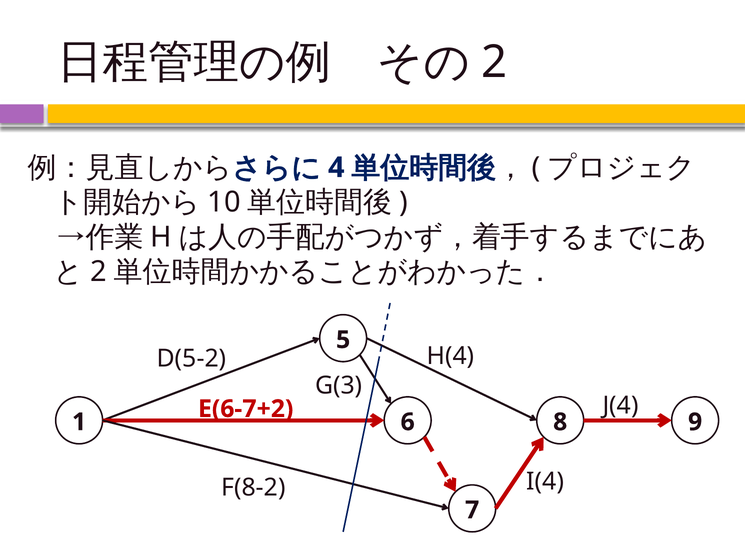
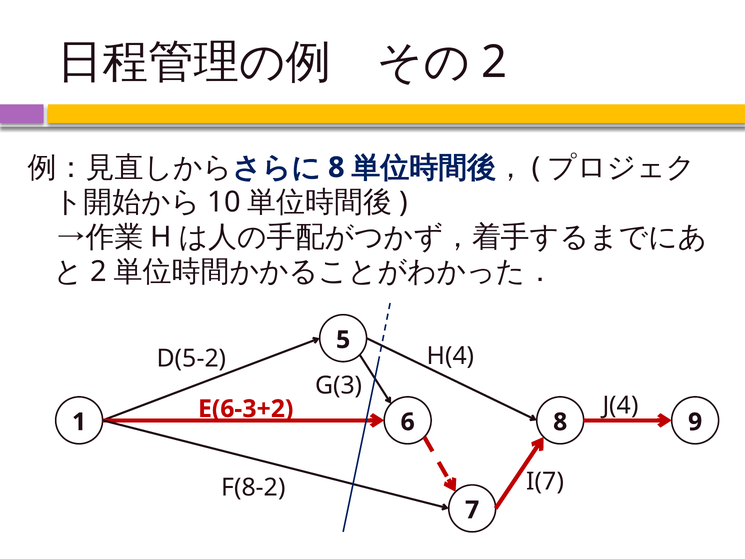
4 at (336, 167): 4 -> 8
E(6-7+2: E(6-7+2 -> E(6-3+2
I(4: I(4 -> I(7
